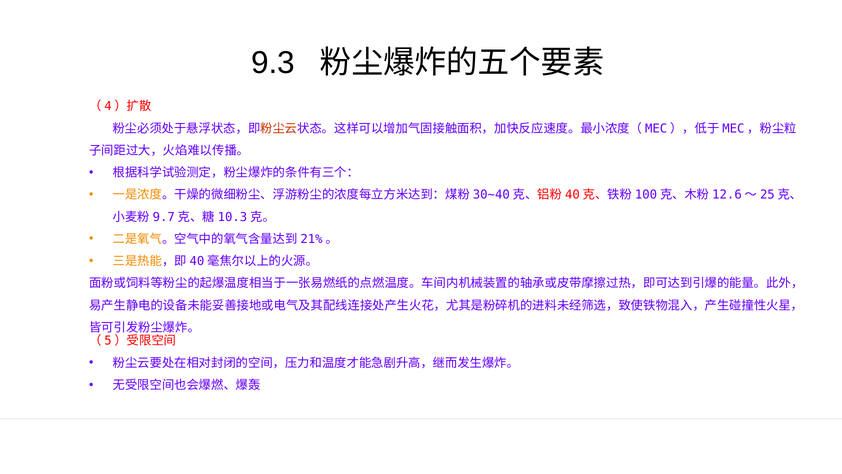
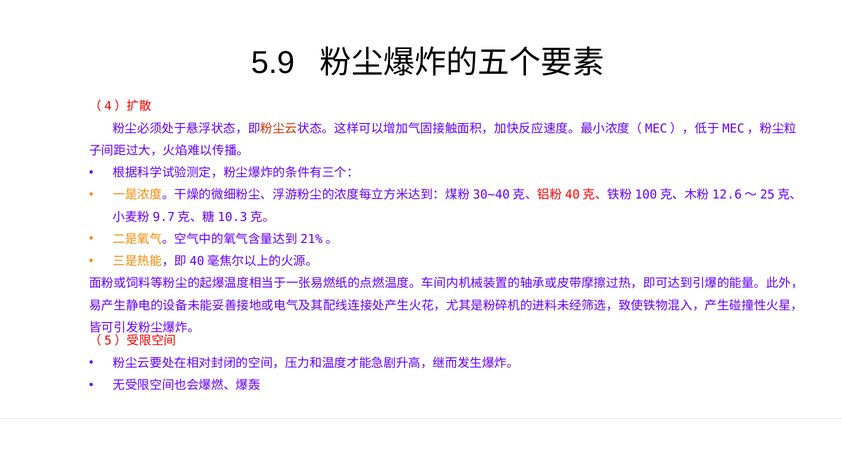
9.3: 9.3 -> 5.9
